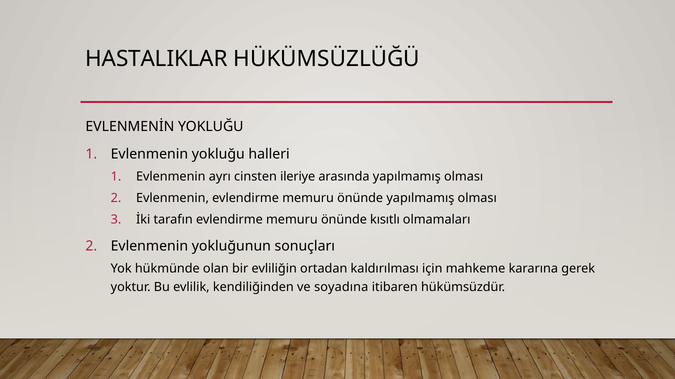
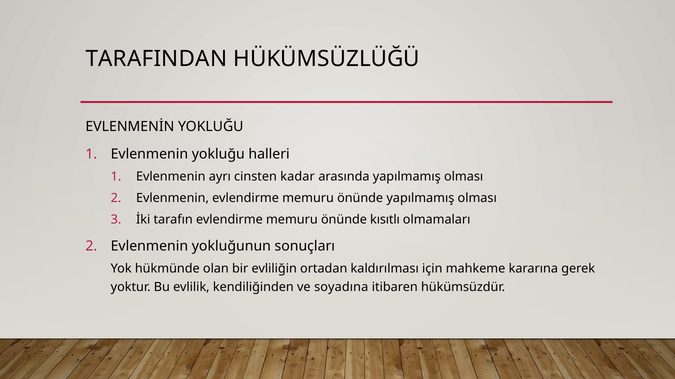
HASTALIKLAR: HASTALIKLAR -> TARAFINDAN
ileriye: ileriye -> kadar
